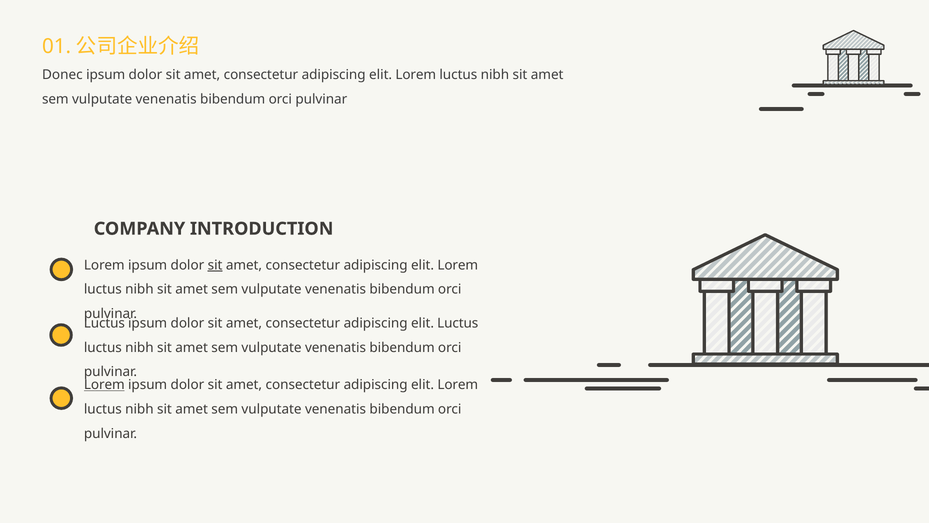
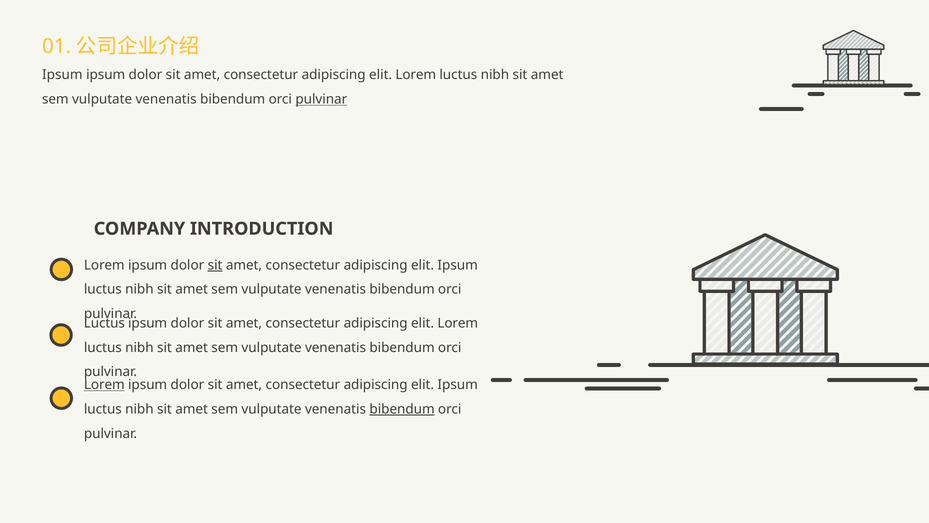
Donec at (62, 75): Donec -> Ipsum
pulvinar at (321, 99) underline: none -> present
Lorem at (458, 265): Lorem -> Ipsum
Luctus at (458, 323): Luctus -> Lorem
Lorem at (458, 385): Lorem -> Ipsum
bibendum at (402, 409) underline: none -> present
